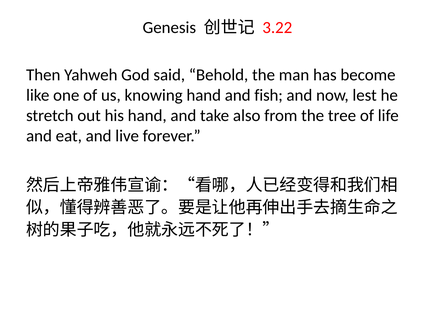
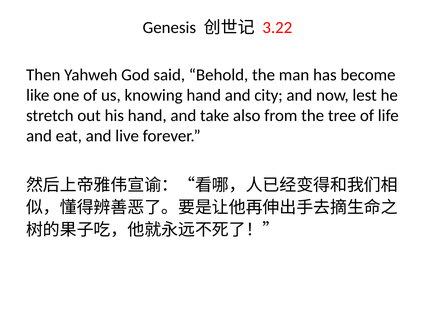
fish: fish -> city
